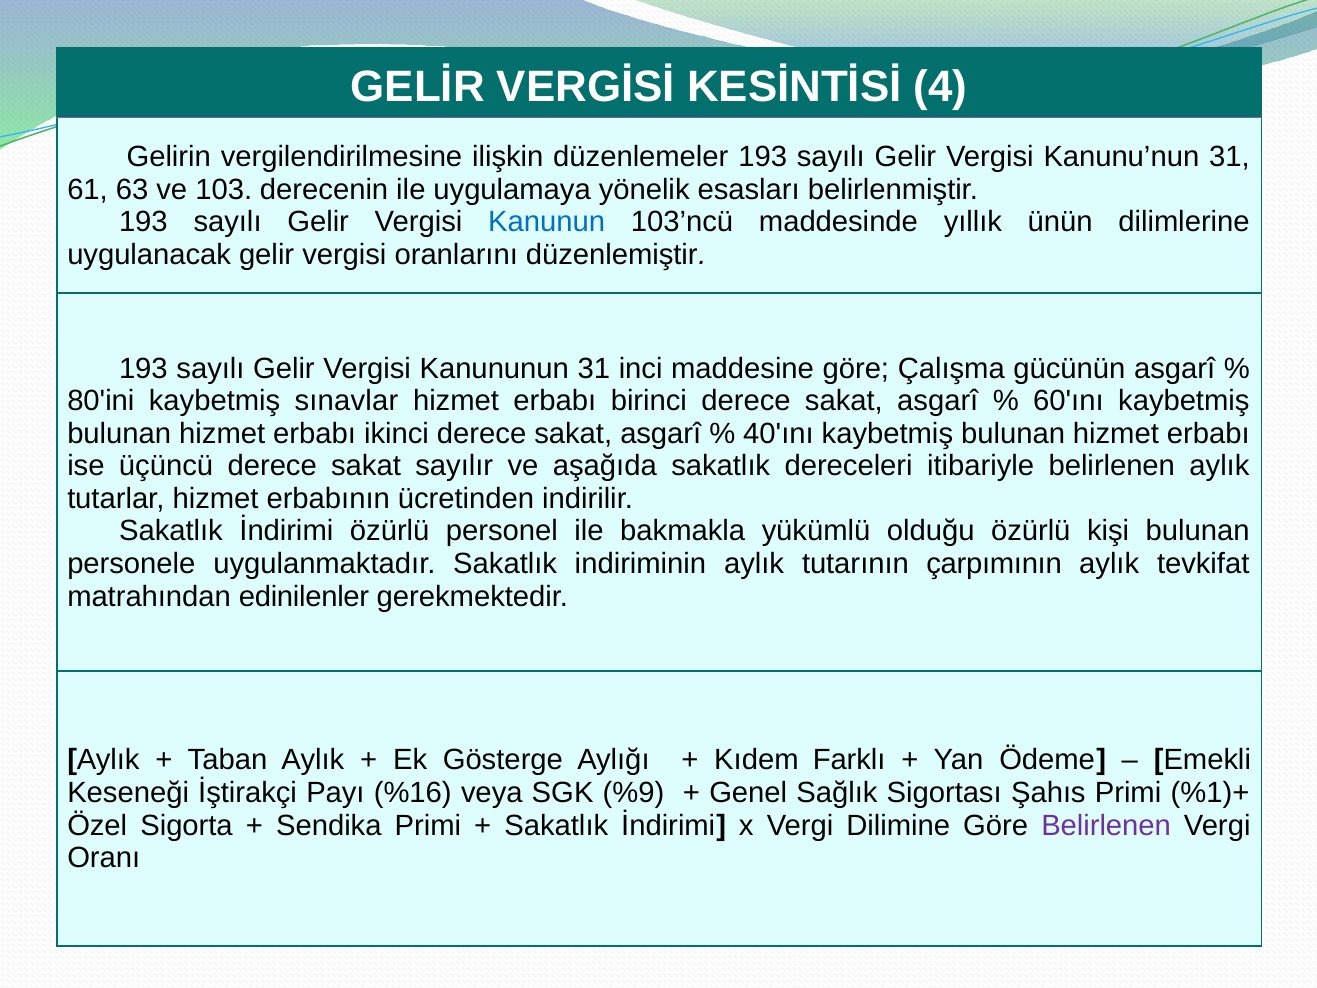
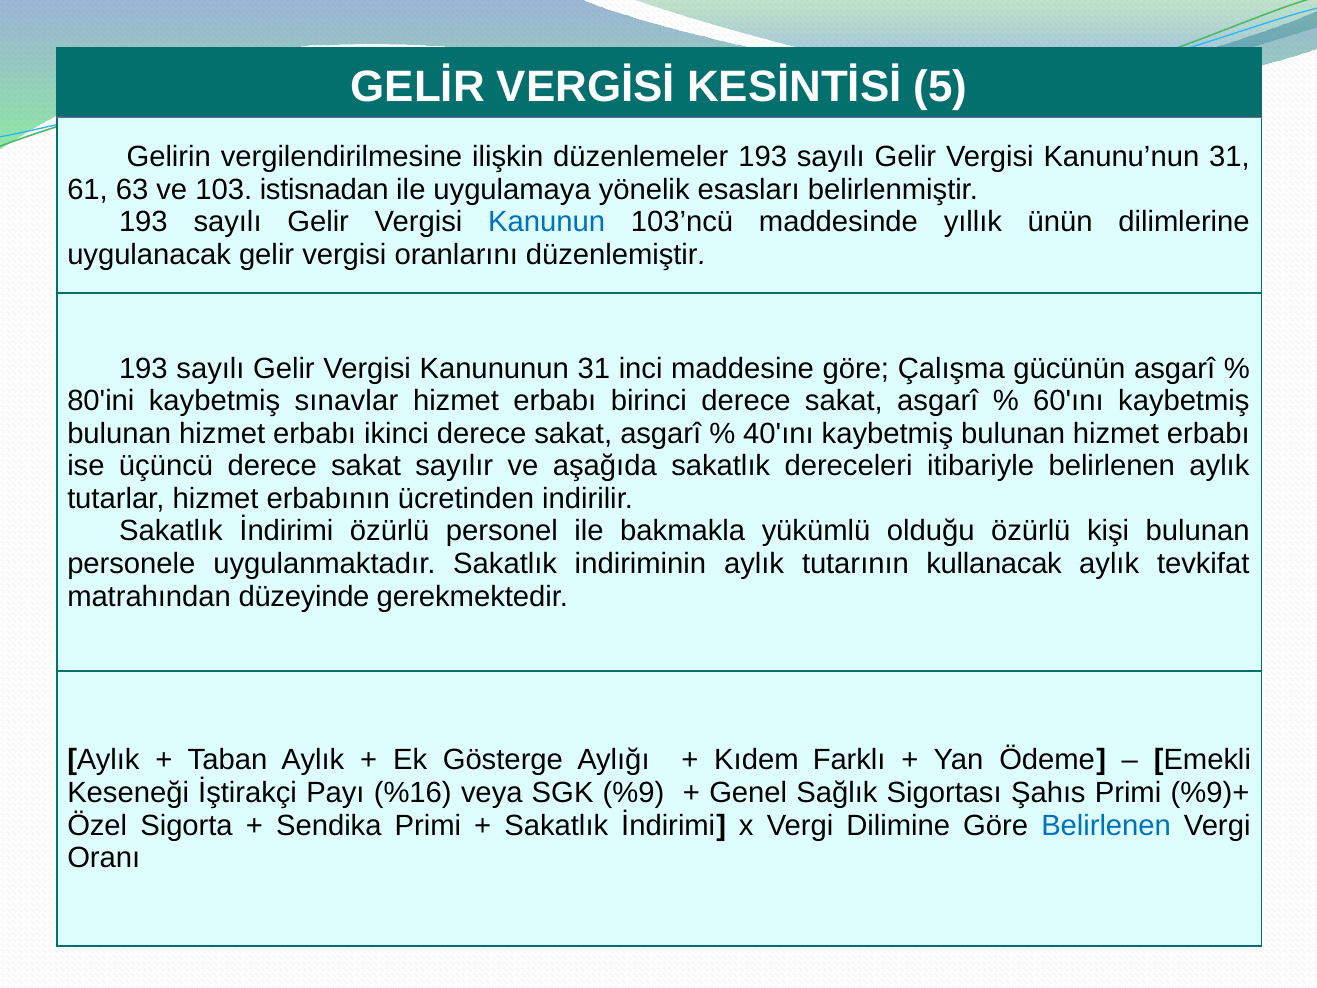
4: 4 -> 5
derecenin: derecenin -> istisnadan
çarpımının: çarpımının -> kullanacak
edinilenler: edinilenler -> düzeyinde
%1)+: %1)+ -> %9)+
Belirlenen at (1106, 825) colour: purple -> blue
